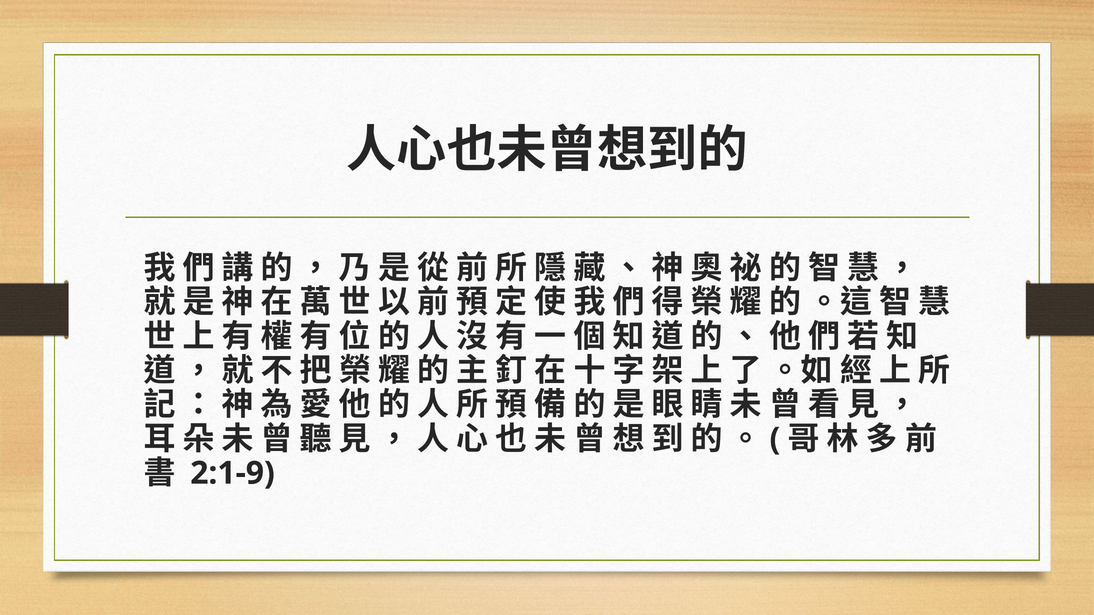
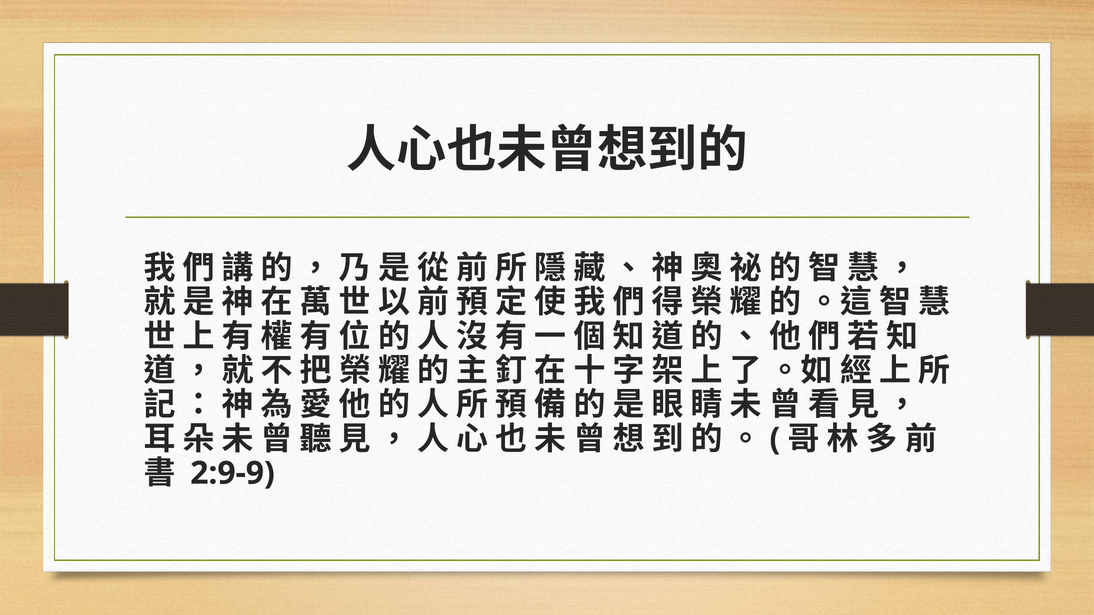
2:1-9: 2:1-9 -> 2:9-9
